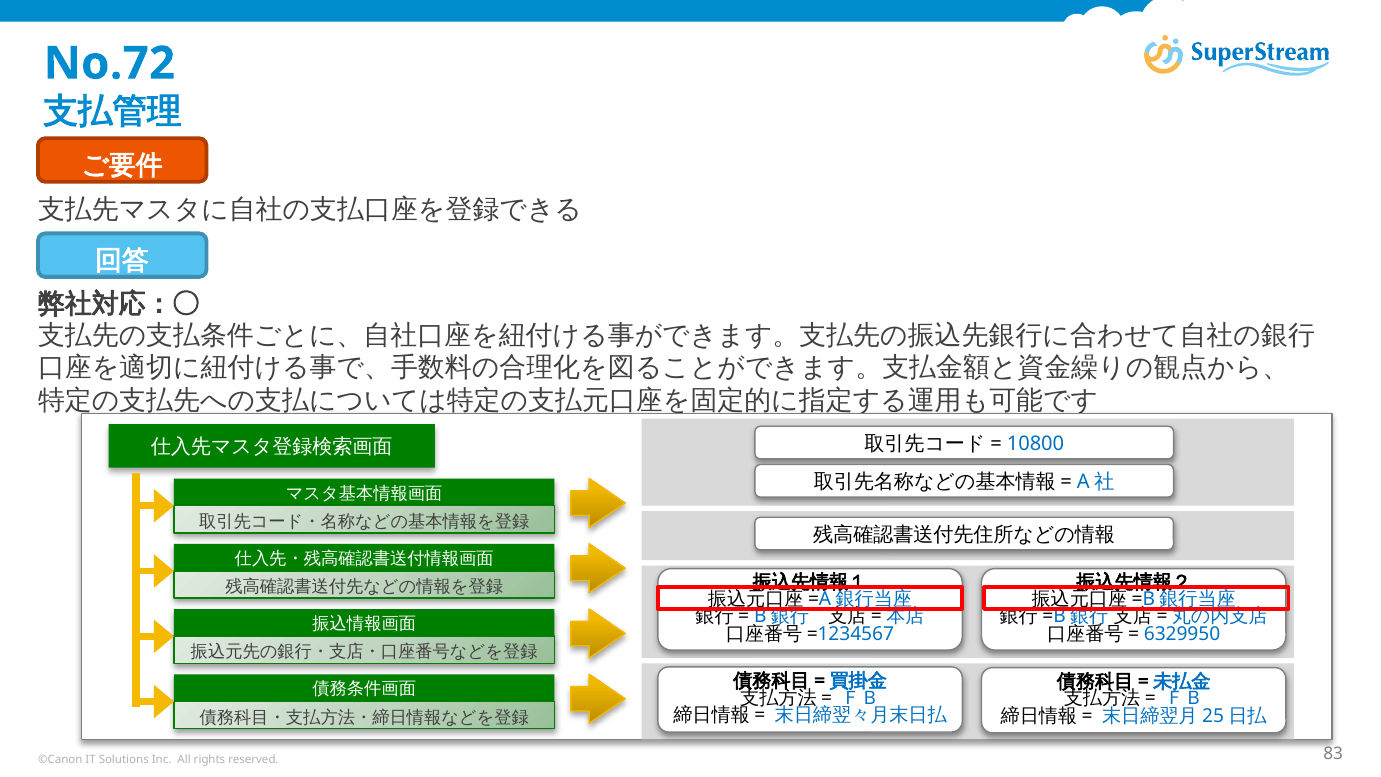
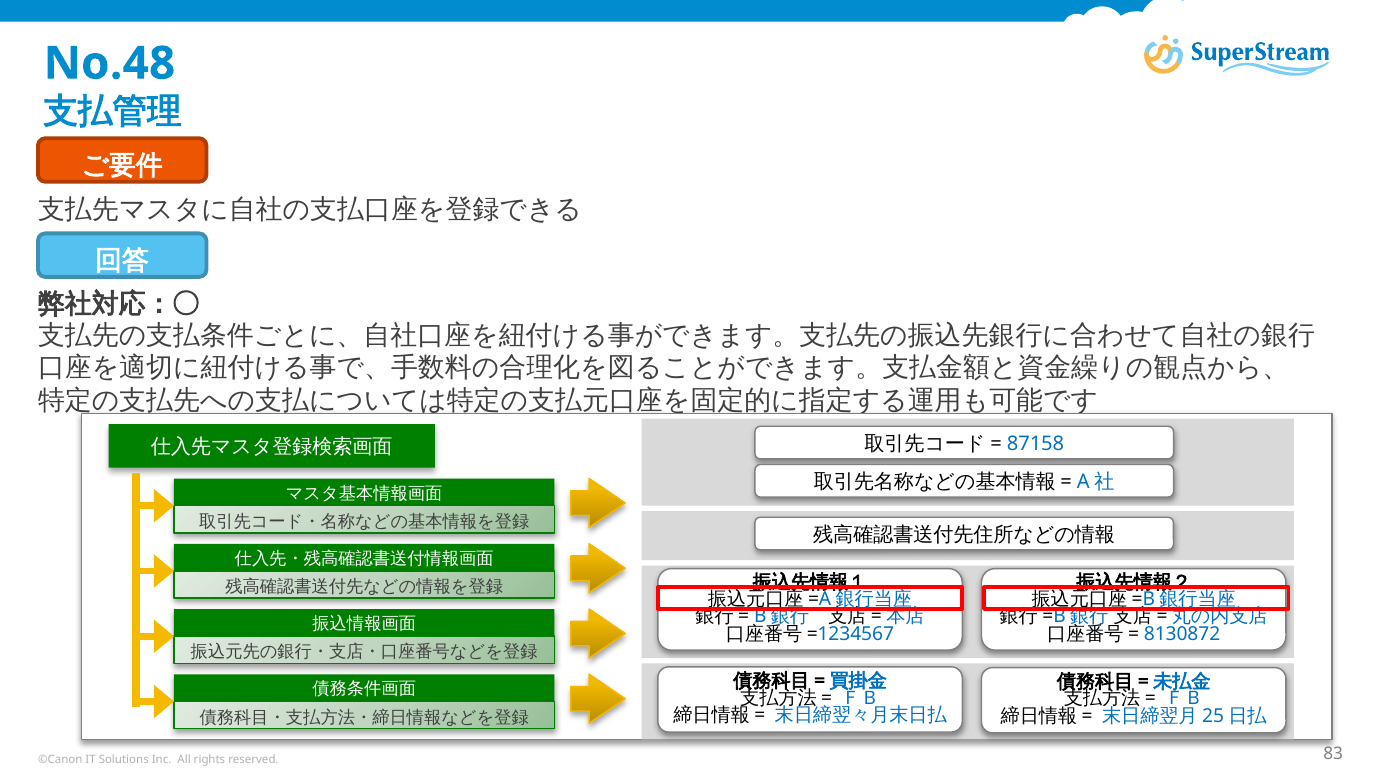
No.72: No.72 -> No.48
10800: 10800 -> 87158
6329950: 6329950 -> 8130872
